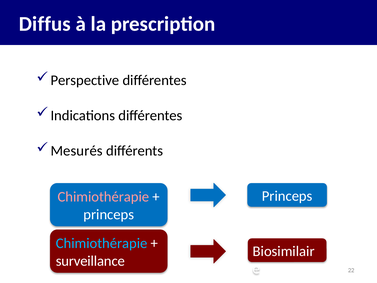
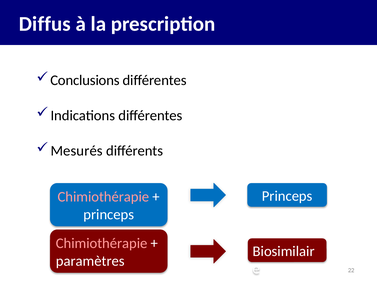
Perspective: Perspective -> Conclusions
Chimiothérapie at (102, 243) colour: light blue -> pink
surveillance: surveillance -> paramètres
